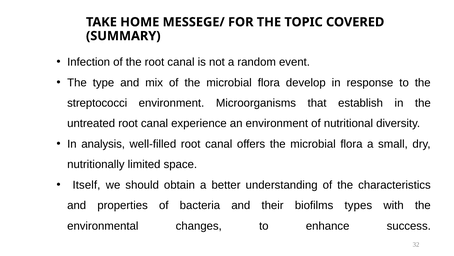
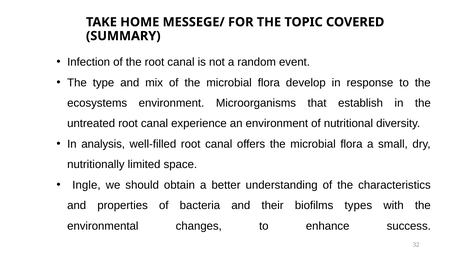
streptococci: streptococci -> ecosystems
Itself: Itself -> Ingle
